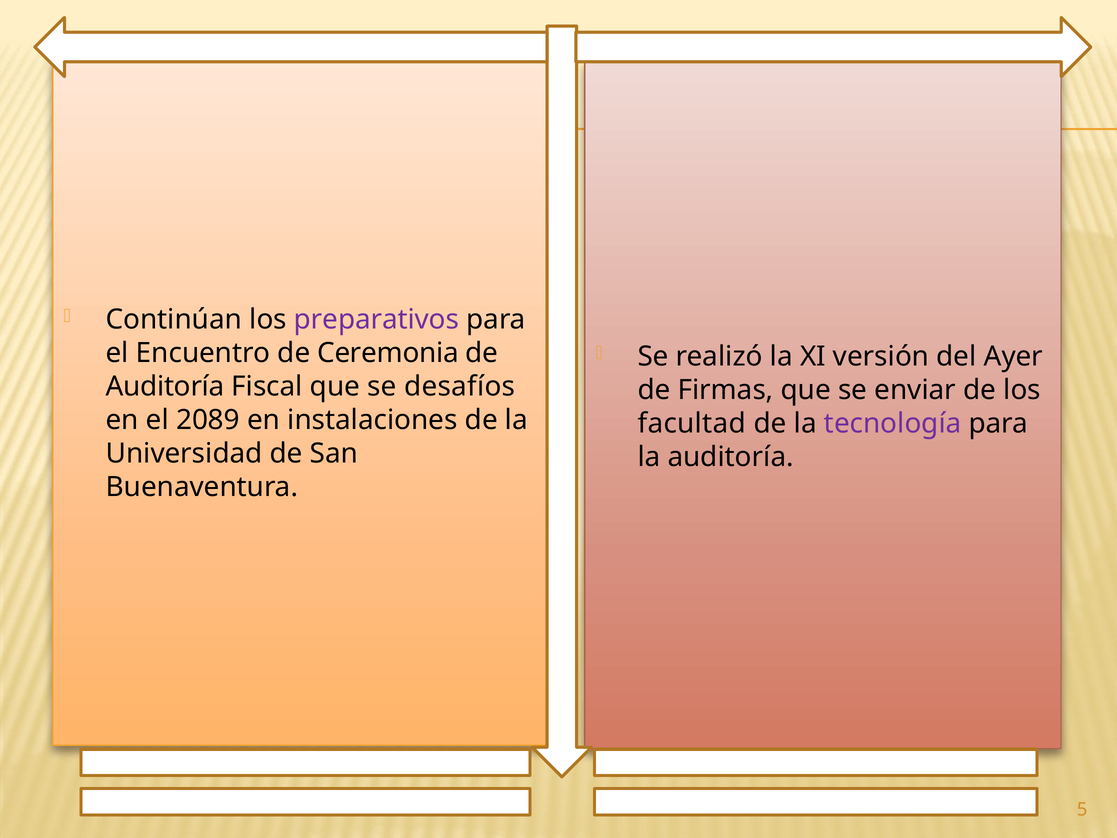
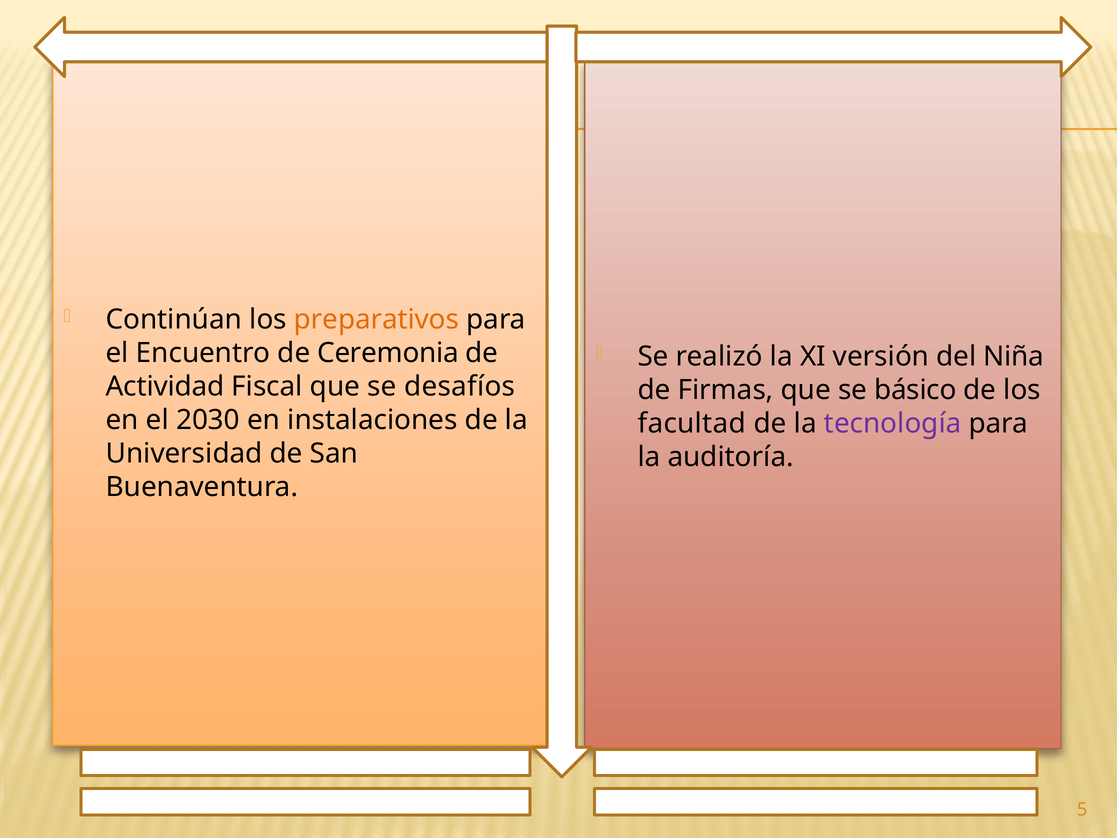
preparativos colour: purple -> orange
Ayer: Ayer -> Niña
Auditoría at (165, 387): Auditoría -> Actividad
enviar: enviar -> básico
2089: 2089 -> 2030
